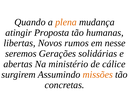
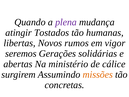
plena colour: orange -> purple
Proposta: Proposta -> Tostados
nesse: nesse -> vigor
